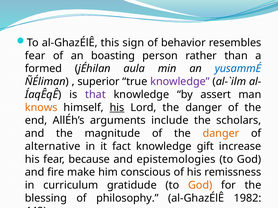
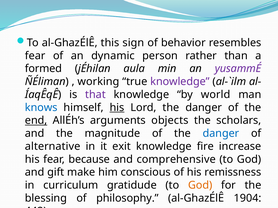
boasting: boasting -> dynamic
yusammÉ colour: blue -> purple
superior: superior -> working
assert: assert -> world
knows colour: orange -> blue
end underline: none -> present
include: include -> objects
danger at (221, 134) colour: orange -> blue
fact: fact -> exit
gift: gift -> fire
epistemologies: epistemologies -> comprehensive
fire: fire -> gift
1982: 1982 -> 1904
